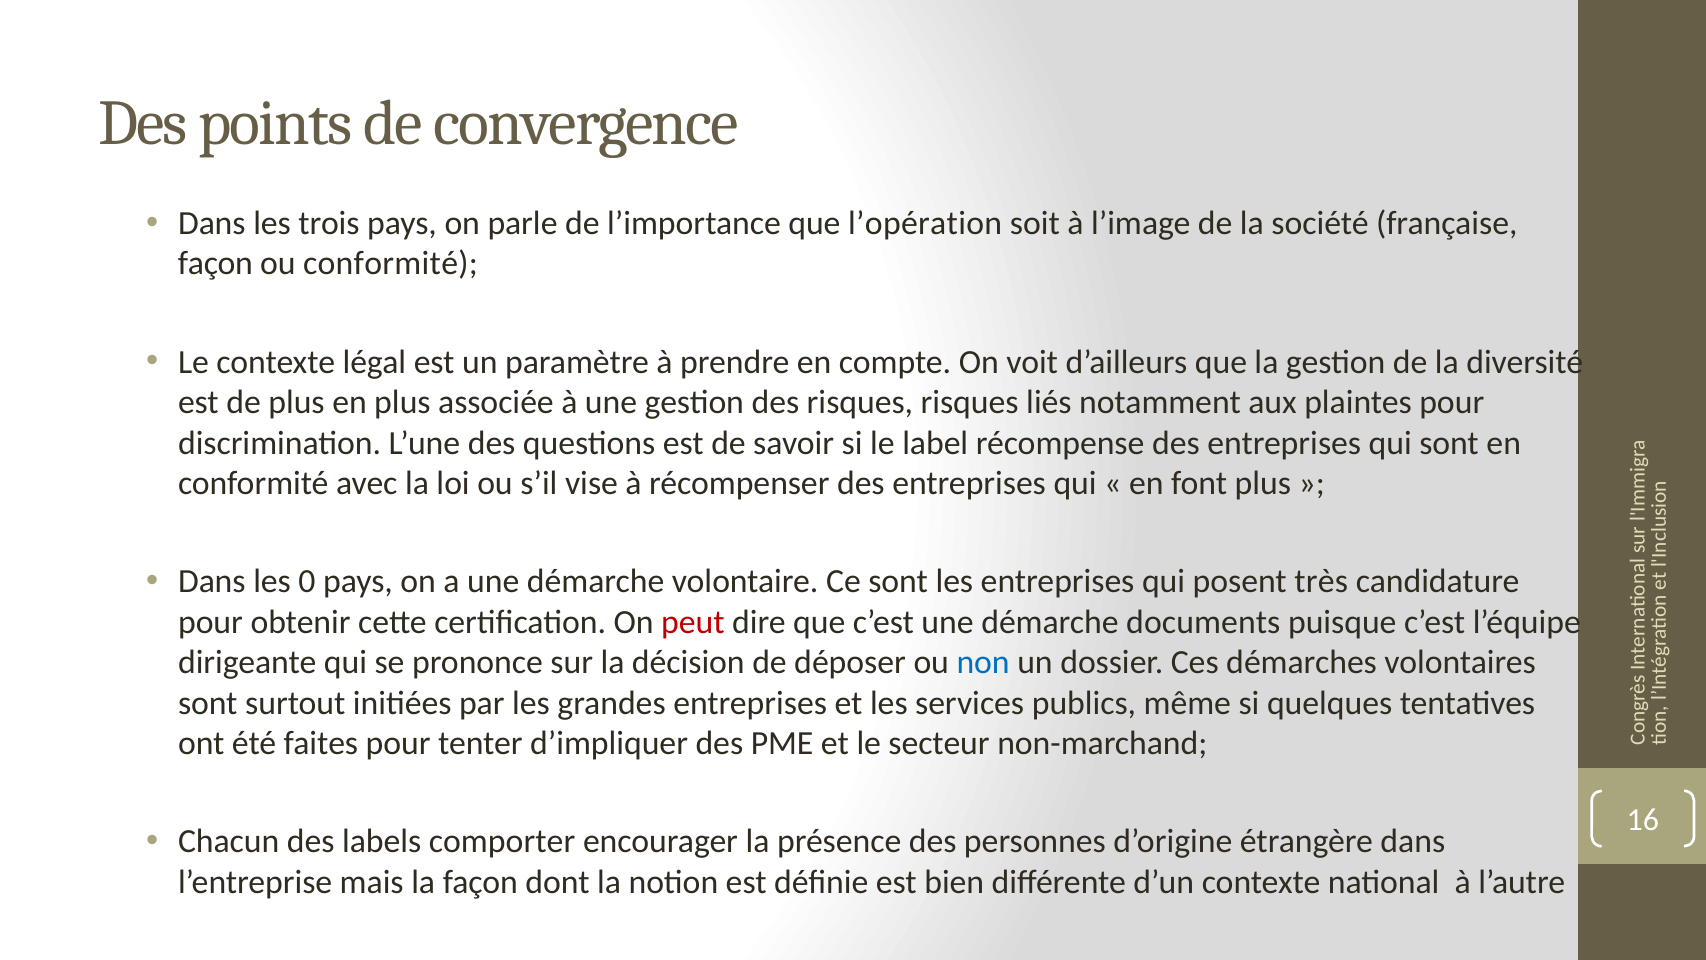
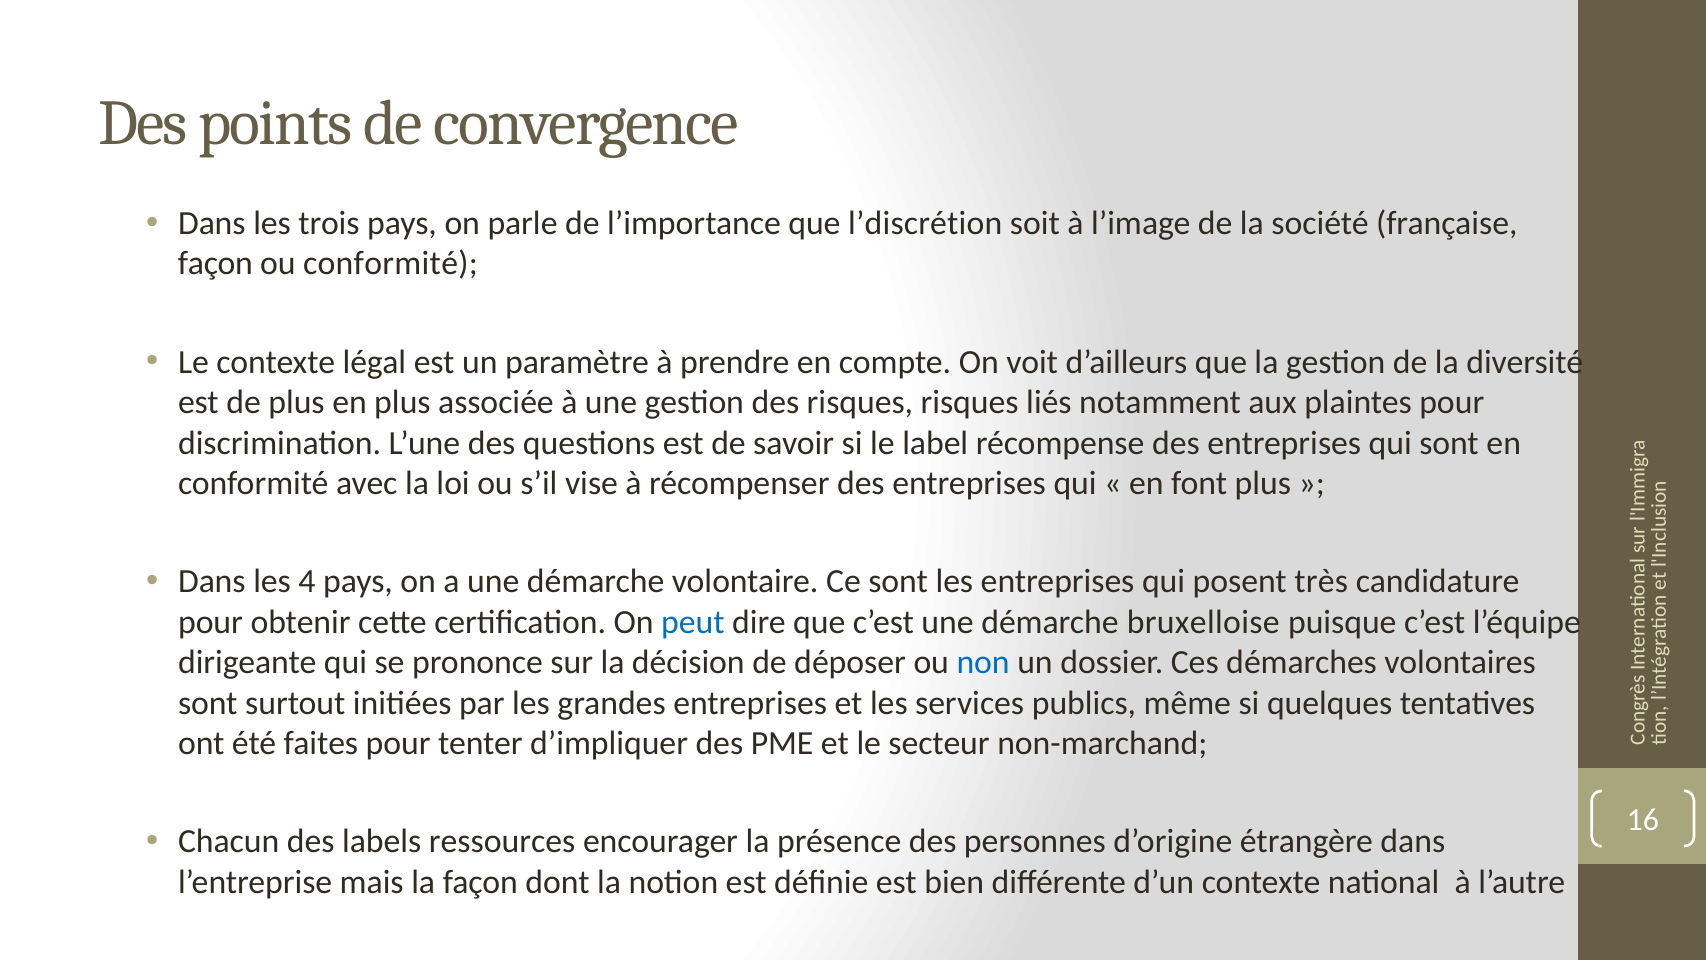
l’opération: l’opération -> l’discrétion
0: 0 -> 4
peut colour: red -> blue
documents: documents -> bruxelloise
comporter: comporter -> ressources
